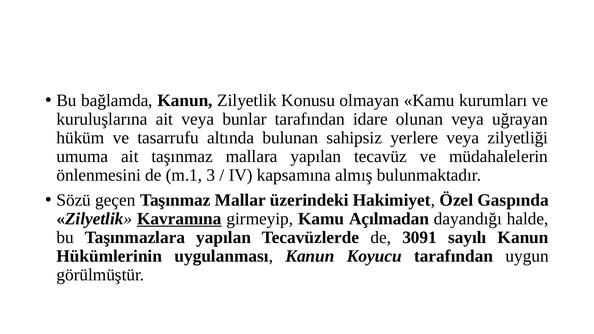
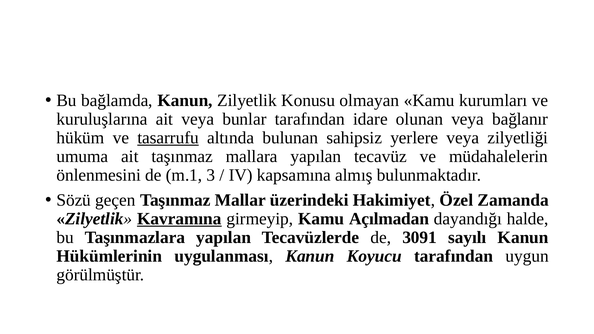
uğrayan: uğrayan -> bağlanır
tasarrufu underline: none -> present
Gaspında: Gaspında -> Zamanda
